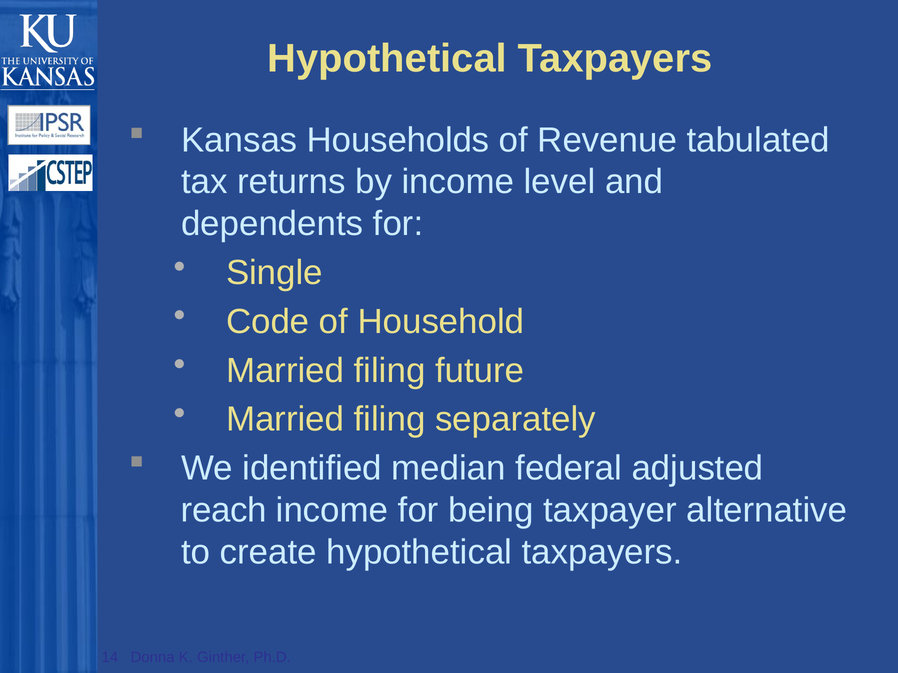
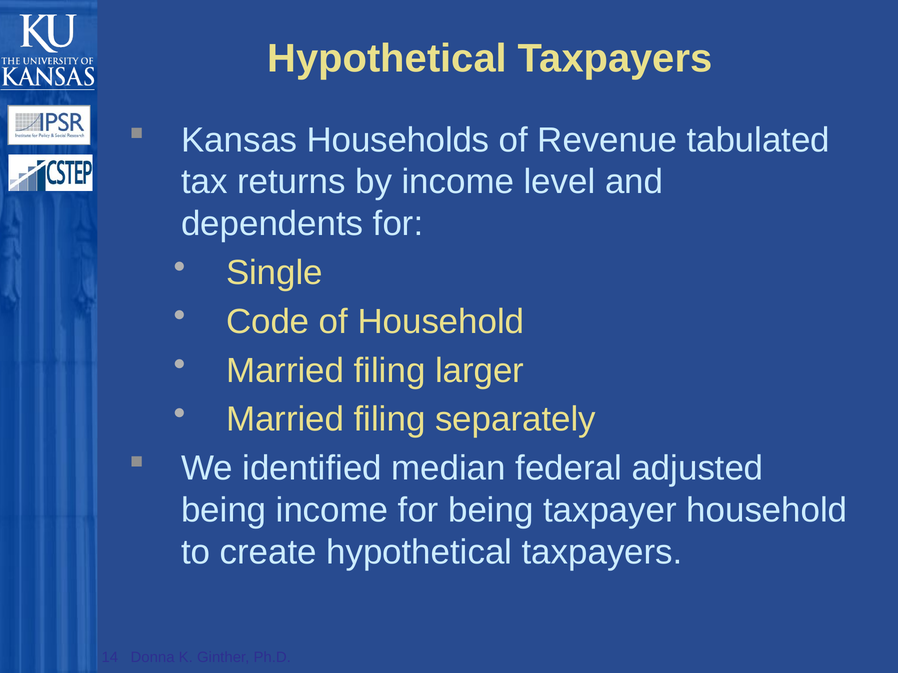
future: future -> larger
reach at (224, 511): reach -> being
taxpayer alternative: alternative -> household
